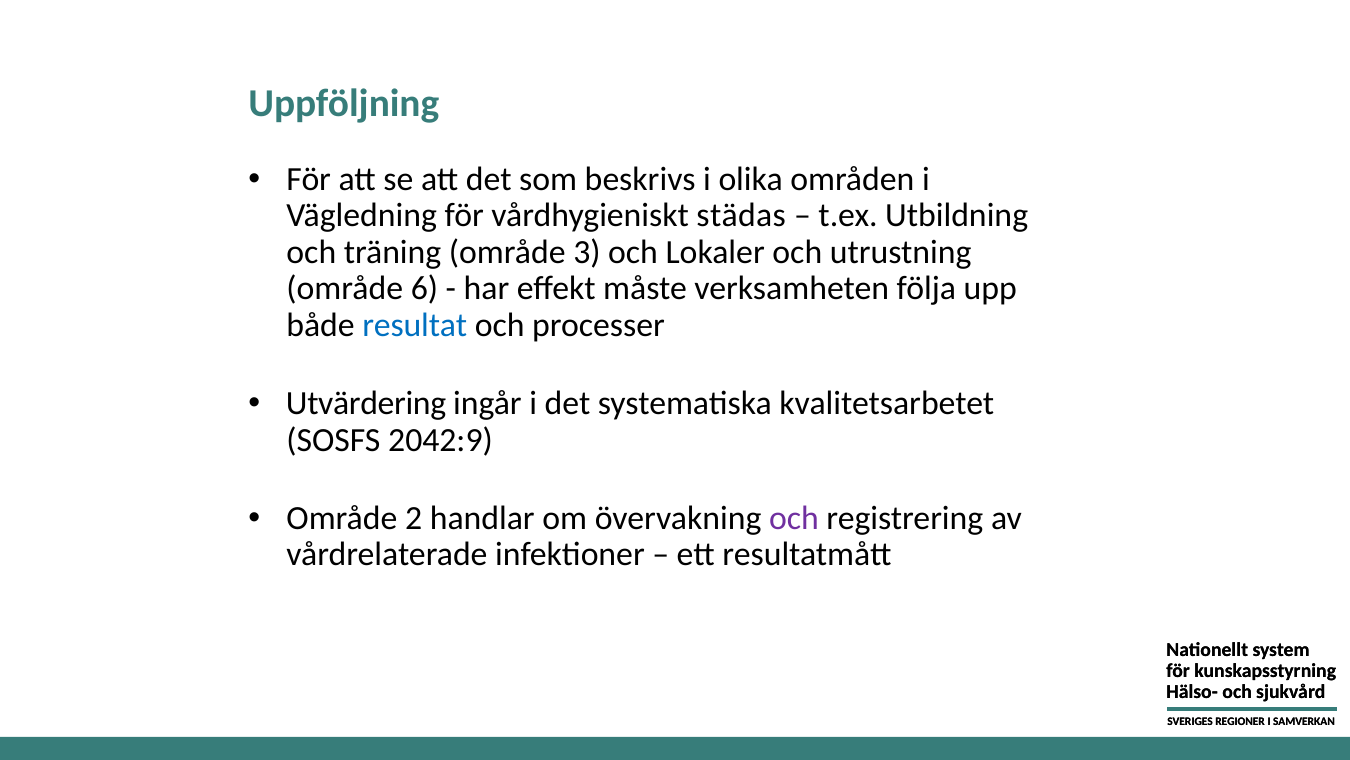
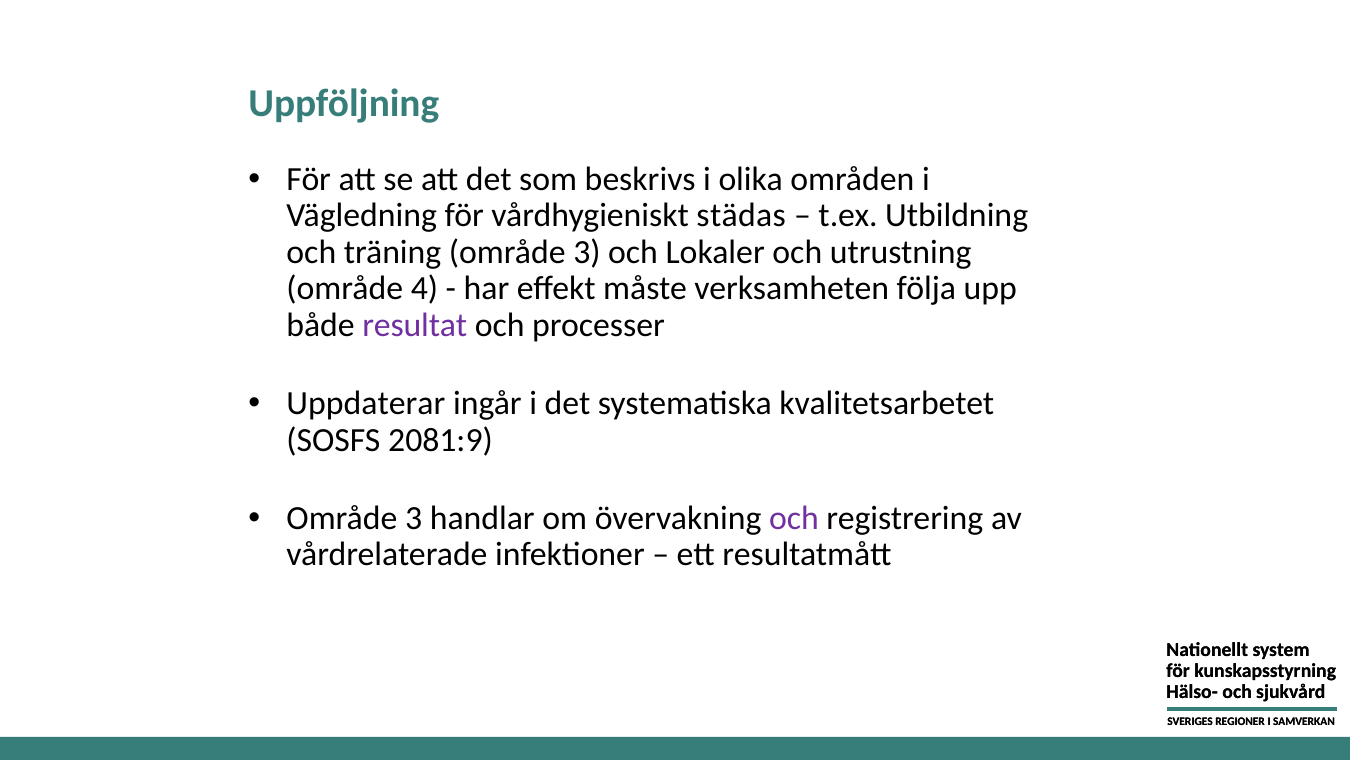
6: 6 -> 4
resultat colour: blue -> purple
Utvärdering: Utvärdering -> Uppdaterar
2042:9: 2042:9 -> 2081:9
2 at (414, 518): 2 -> 3
